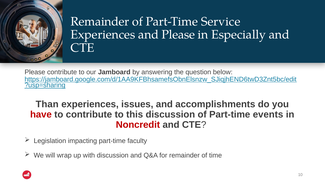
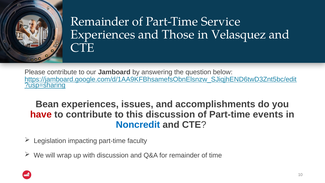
and Please: Please -> Those
Especially: Especially -> Velasquez
Than: Than -> Bean
Noncredit colour: red -> blue
